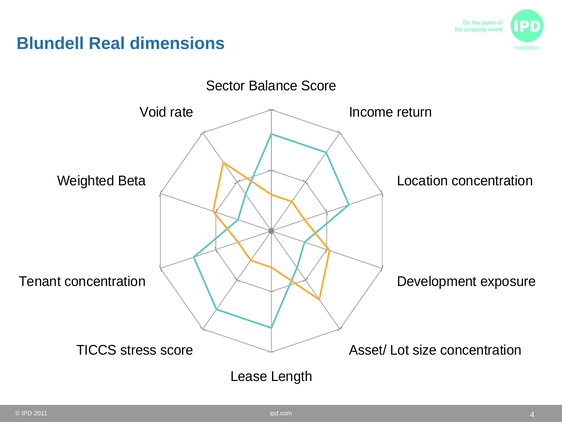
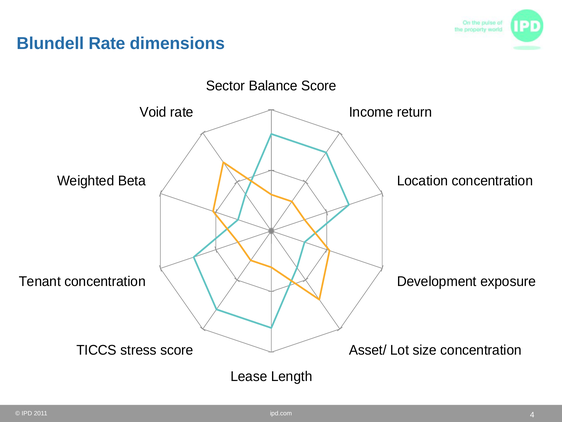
Blundell Real: Real -> Rate
